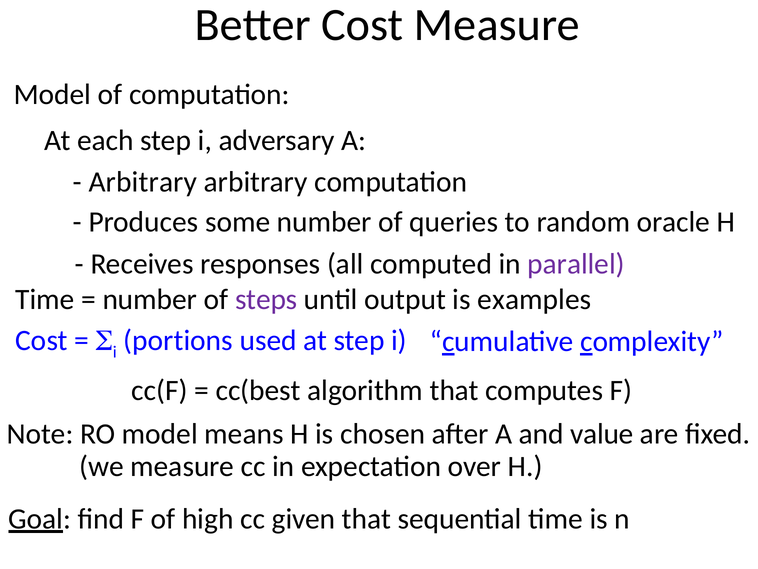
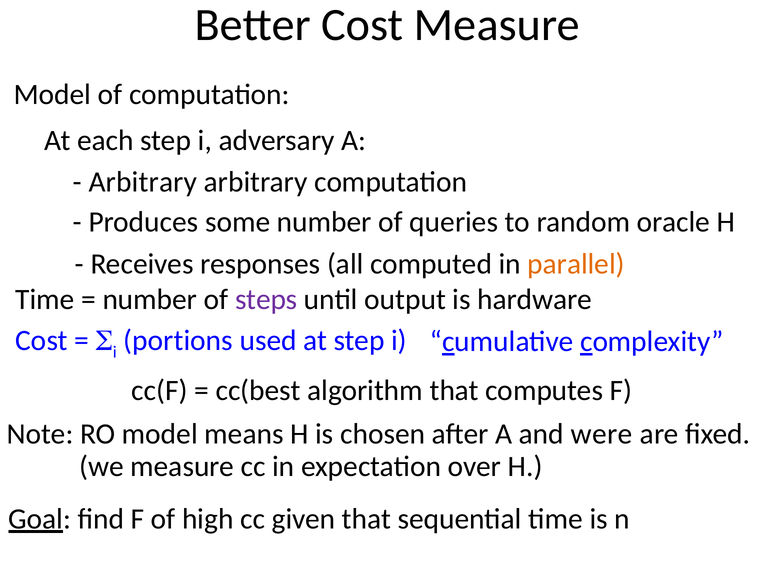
parallel colour: purple -> orange
examples: examples -> hardware
value: value -> were
